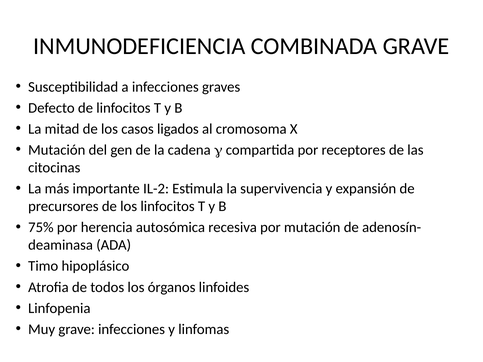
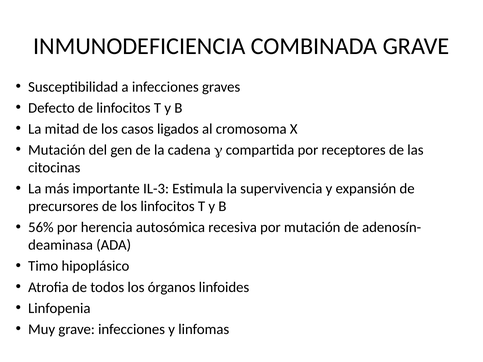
IL-2: IL-2 -> IL-3
75%: 75% -> 56%
